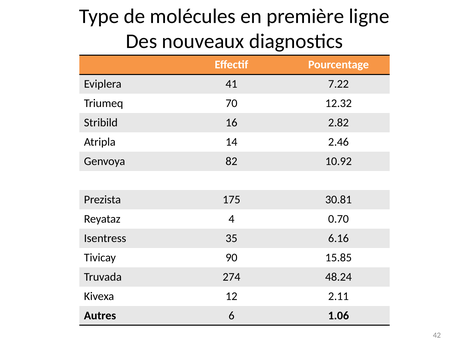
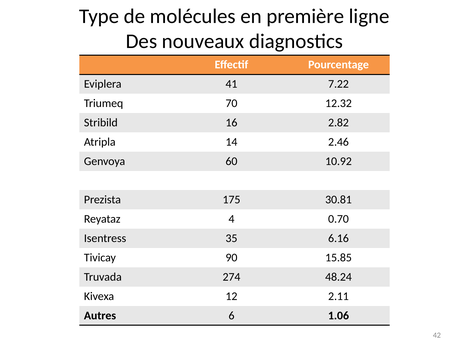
82: 82 -> 60
